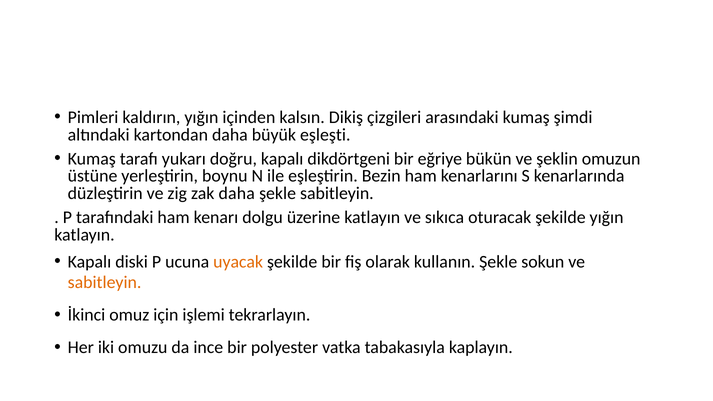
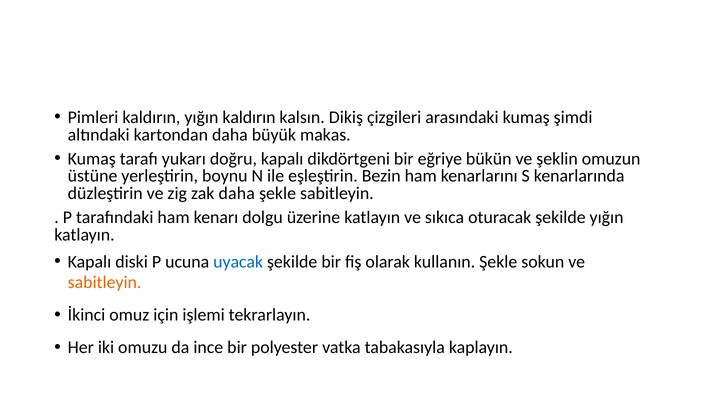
yığın içinden: içinden -> kaldırın
eşleşti: eşleşti -> makas
uyacak colour: orange -> blue
